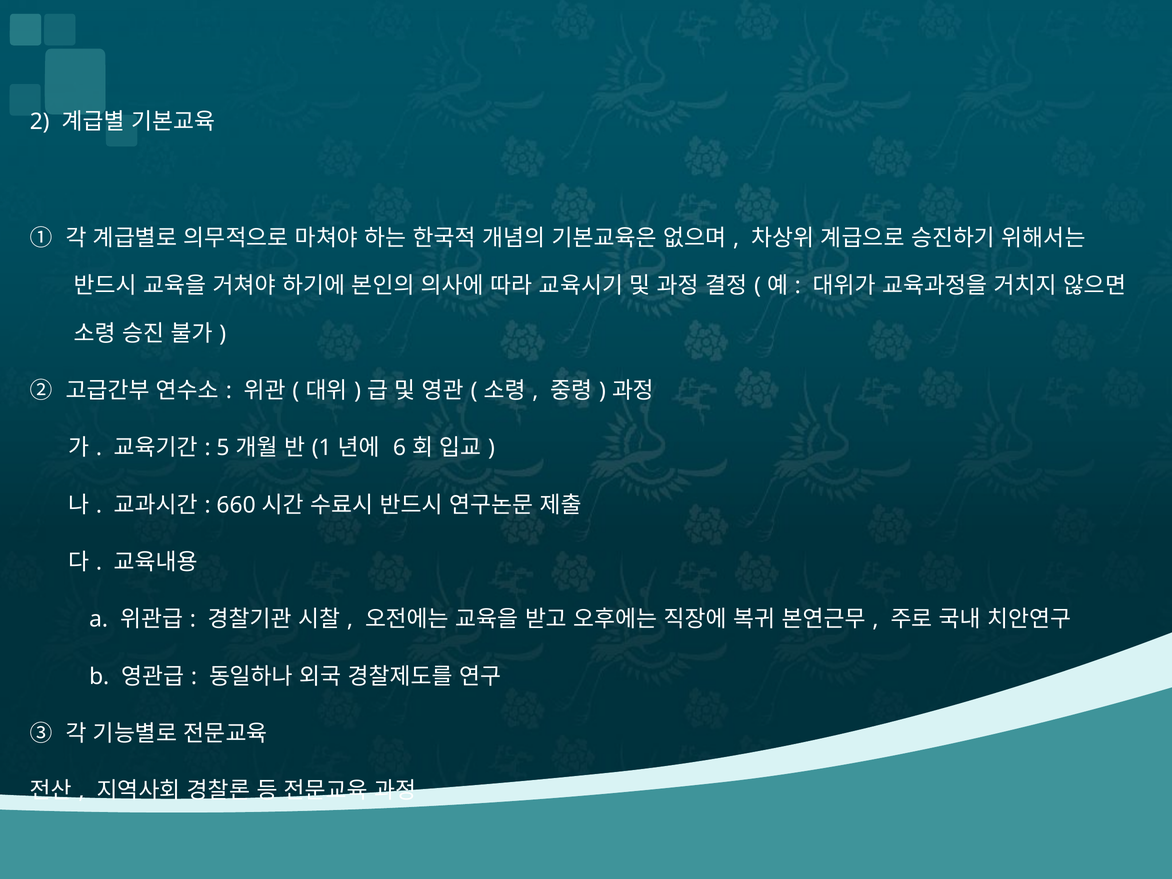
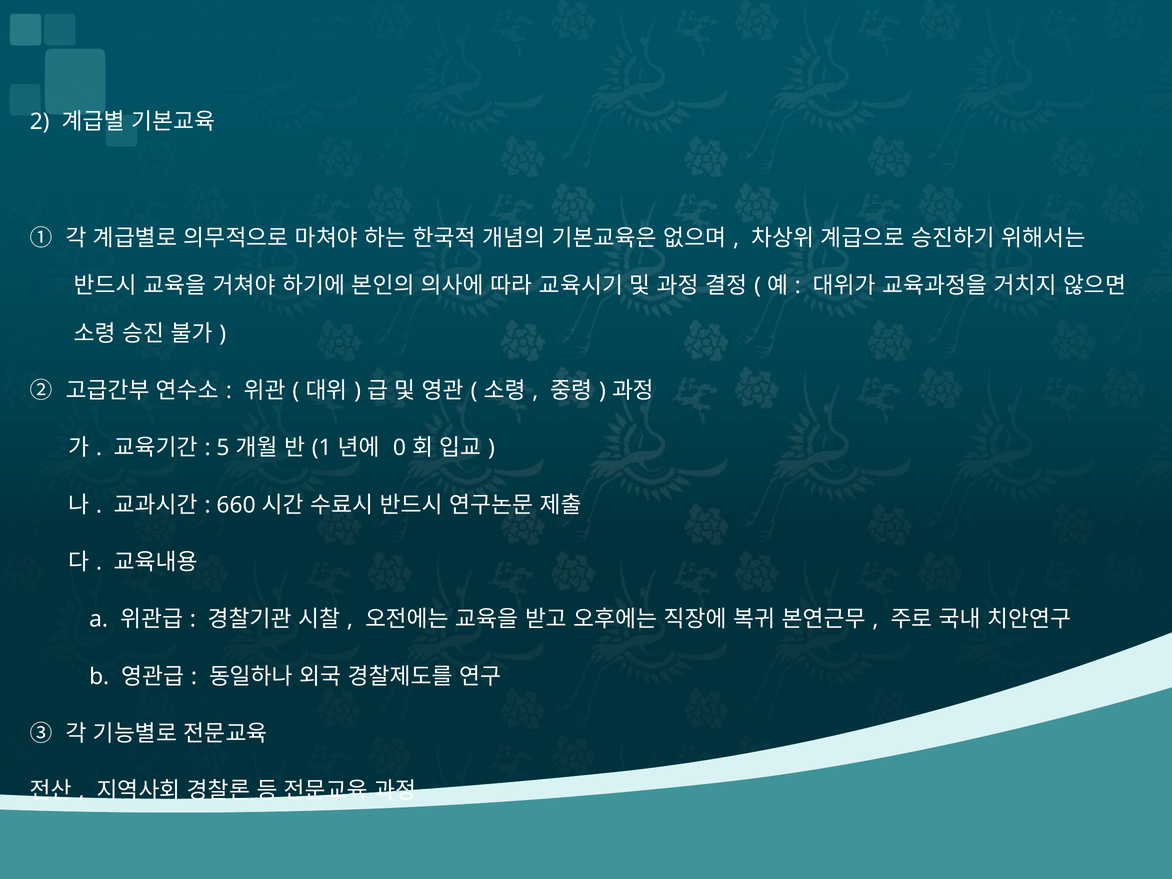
6: 6 -> 0
